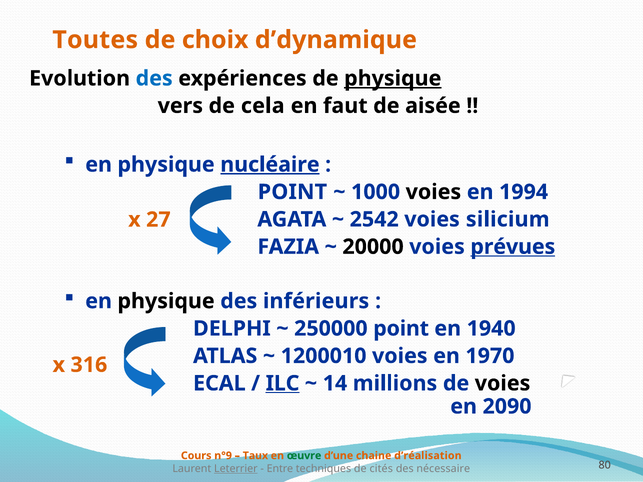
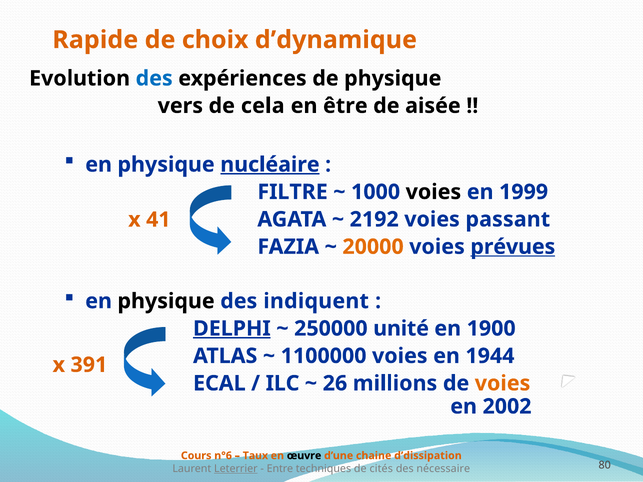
Toutes: Toutes -> Rapide
physique at (393, 78) underline: present -> none
faut: faut -> être
POINT at (292, 192): POINT -> FILTRE
1994: 1994 -> 1999
2542: 2542 -> 2192
silicium: silicium -> passant
27: 27 -> 41
20000 colour: black -> orange
inférieurs: inférieurs -> indiquent
DELPHI underline: none -> present
250000 point: point -> unité
1940: 1940 -> 1900
1200010: 1200010 -> 1100000
1970: 1970 -> 1944
316: 316 -> 391
ILC underline: present -> none
14: 14 -> 26
voies at (503, 384) colour: black -> orange
2090: 2090 -> 2002
n°9: n°9 -> n°6
œuvre colour: green -> black
d’réalisation: d’réalisation -> d’dissipation
